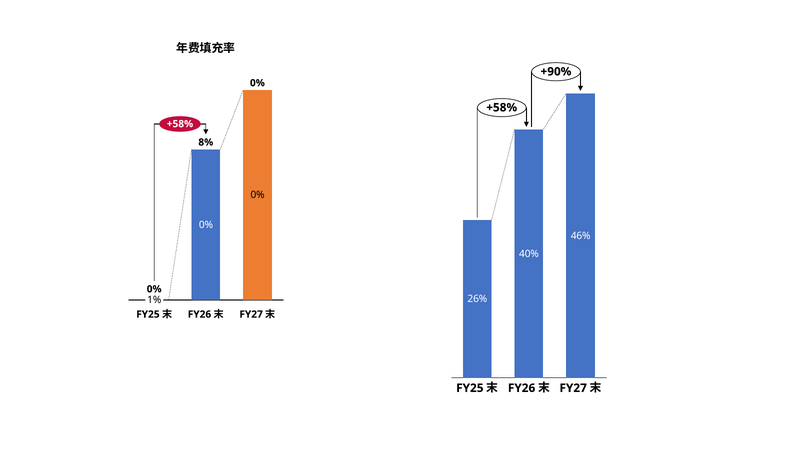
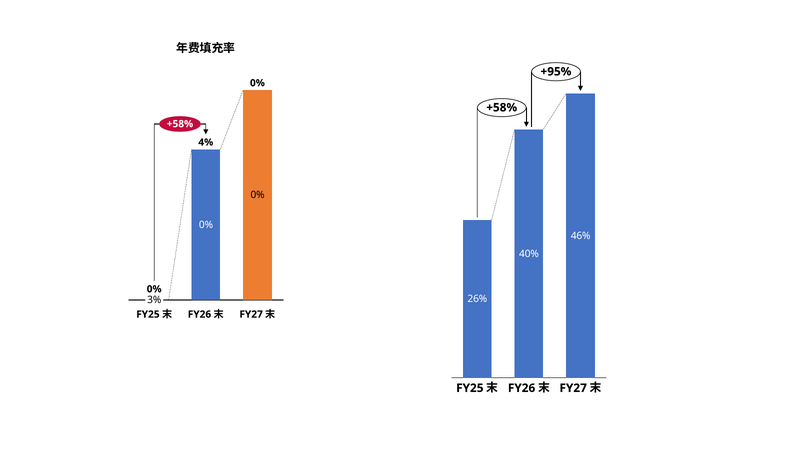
+90%: +90% -> +95%
8%: 8% -> 4%
1%: 1% -> 3%
